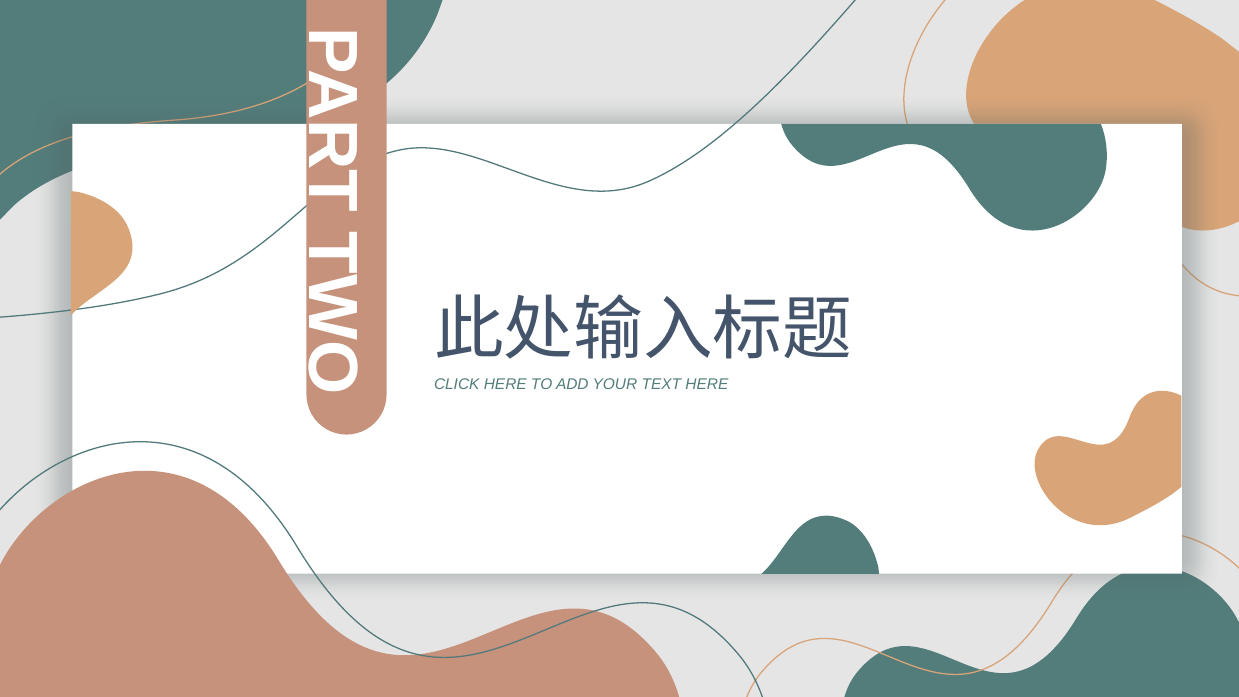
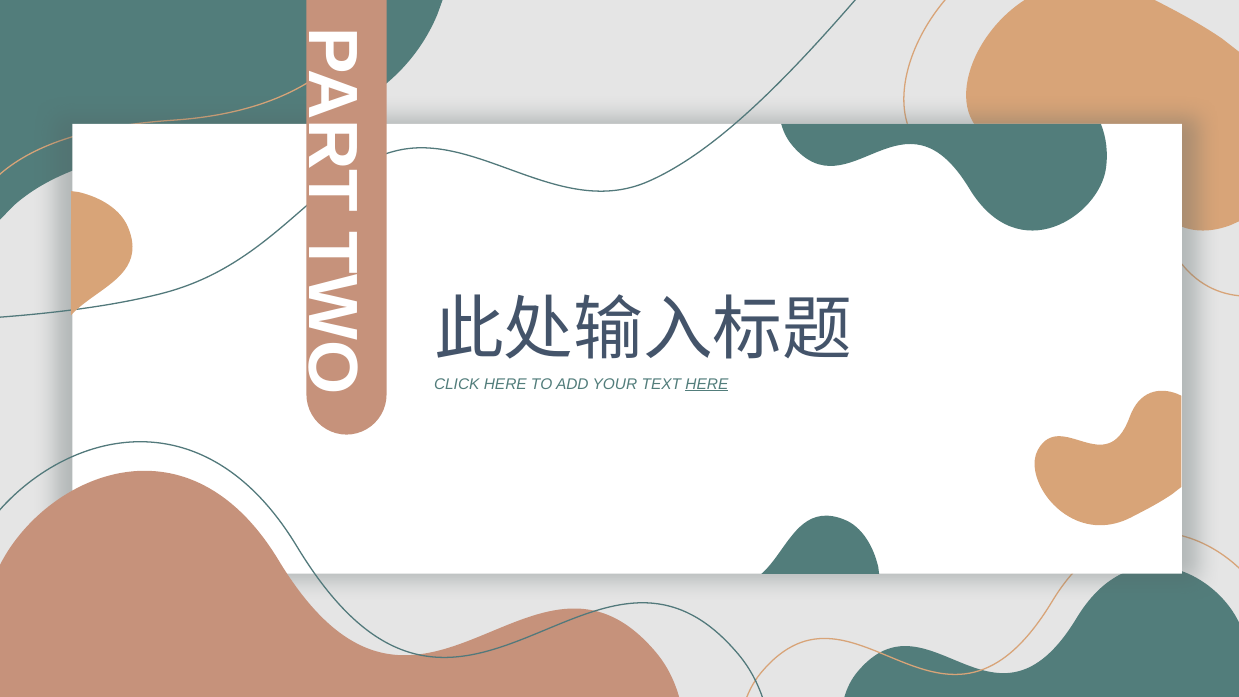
HERE at (707, 384) underline: none -> present
